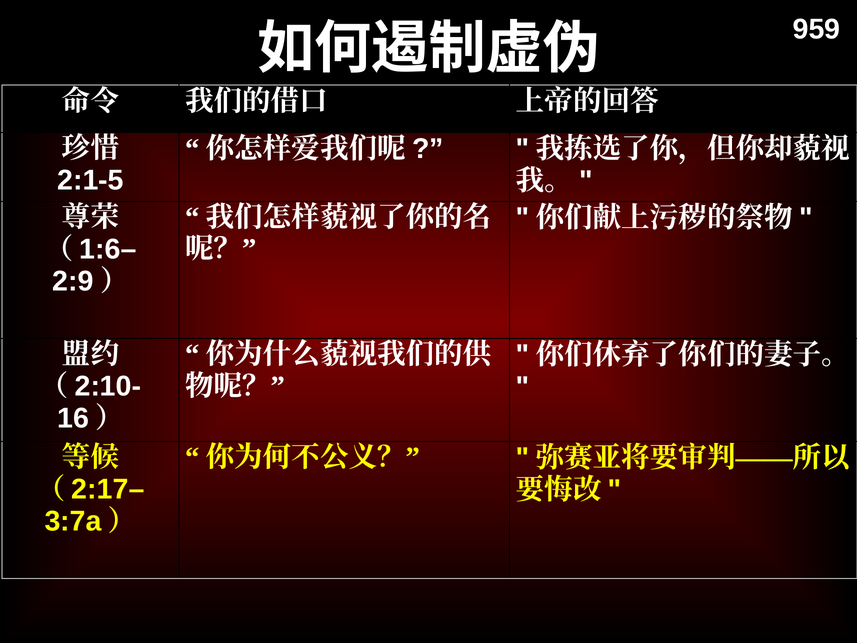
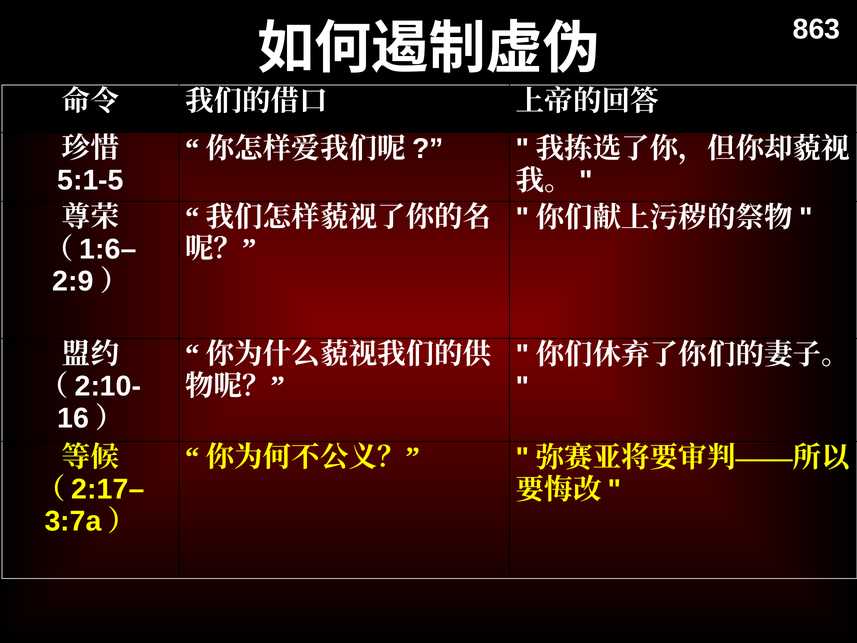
959: 959 -> 863
2:1-5: 2:1-5 -> 5:1-5
